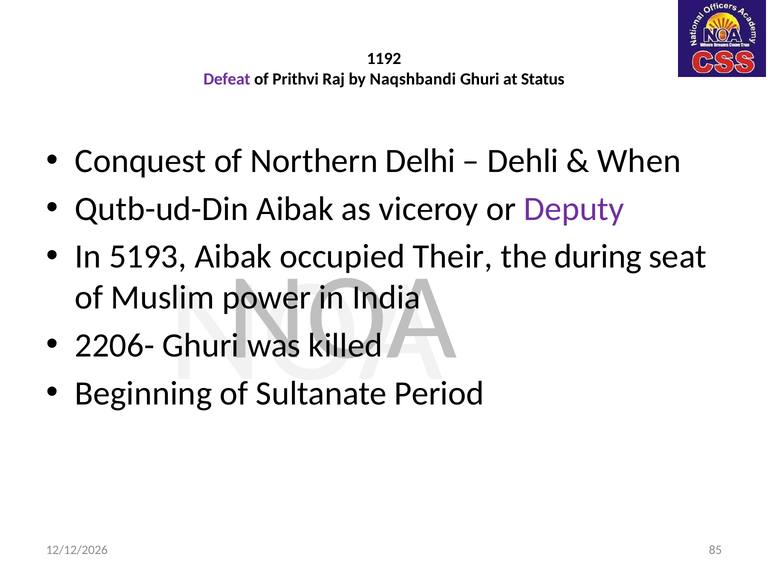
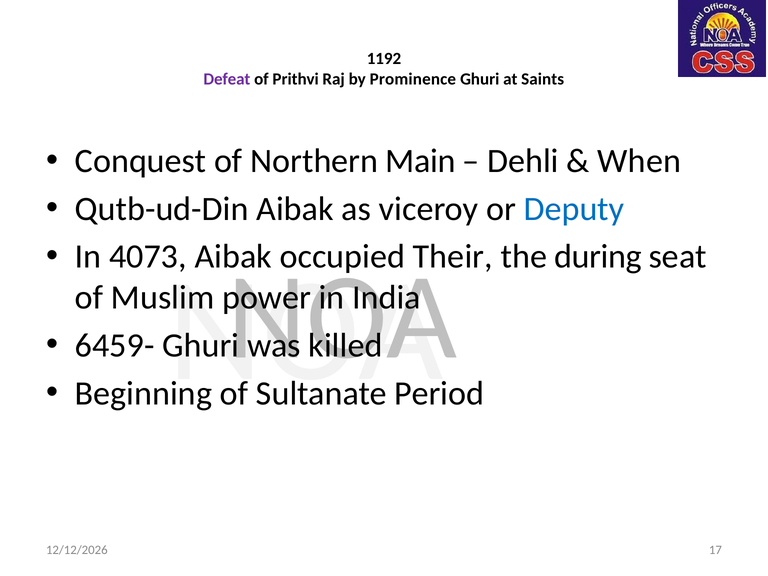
Naqshbandi: Naqshbandi -> Prominence
Status: Status -> Saints
Delhi: Delhi -> Main
Deputy colour: purple -> blue
5193: 5193 -> 4073
2206-: 2206- -> 6459-
85: 85 -> 17
